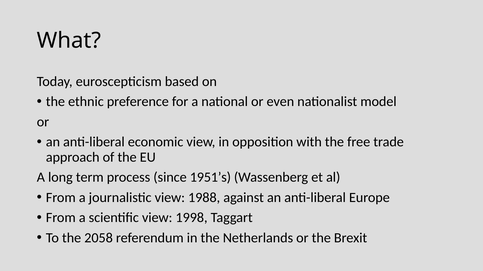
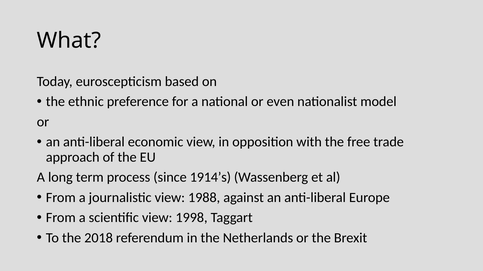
1951’s: 1951’s -> 1914’s
2058: 2058 -> 2018
